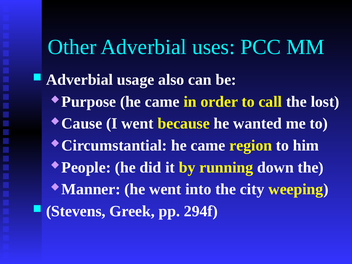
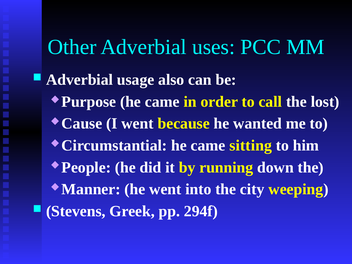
region: region -> sitting
